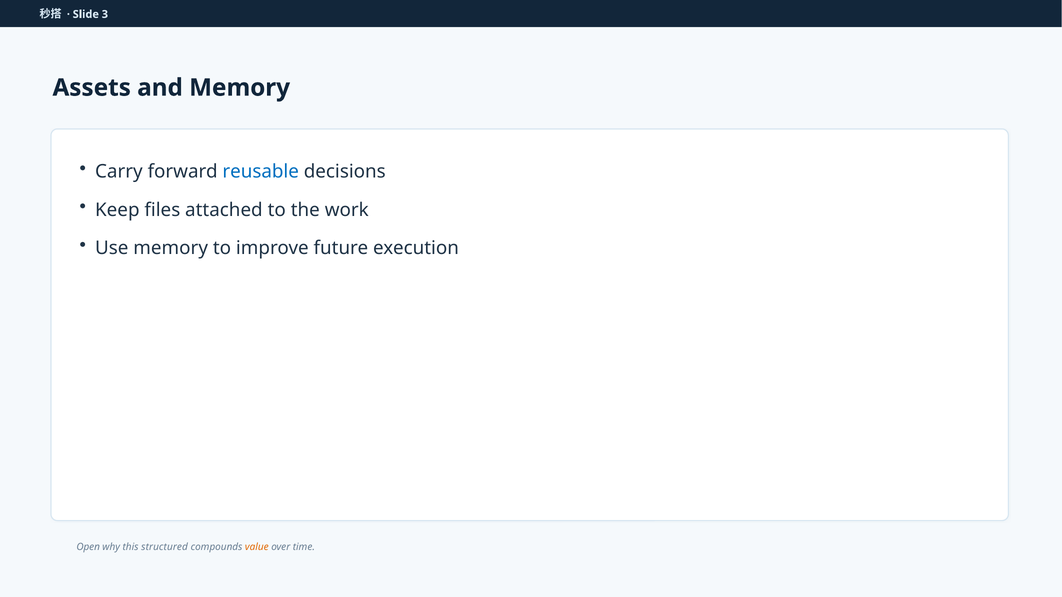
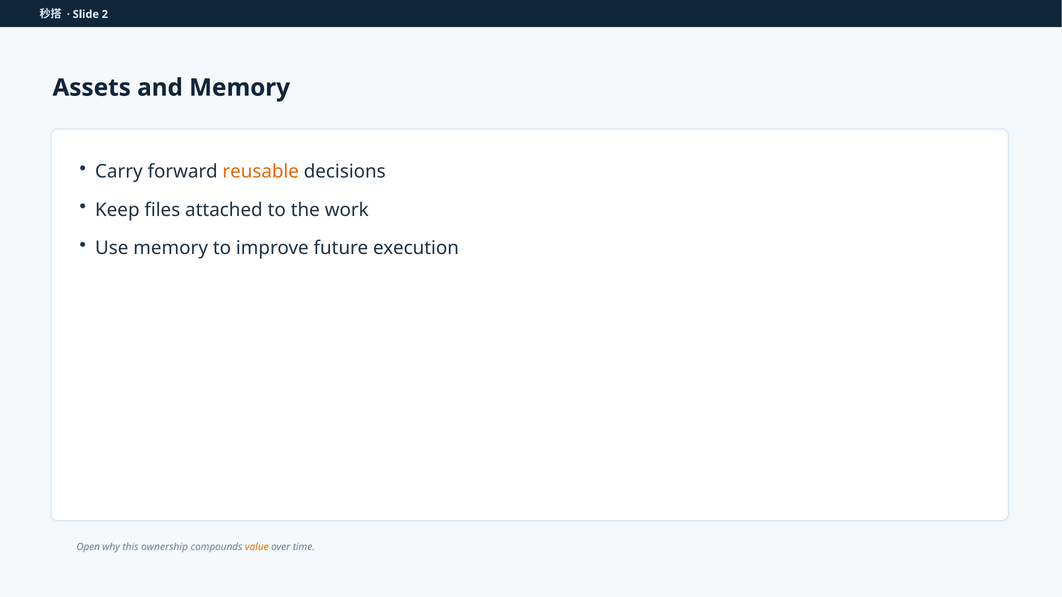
3: 3 -> 2
reusable colour: blue -> orange
structured: structured -> ownership
